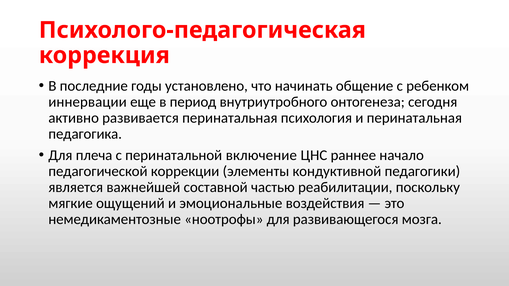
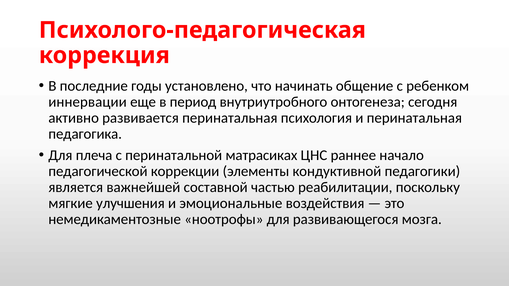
включение: включение -> матрасиках
ощущений: ощущений -> улучшения
